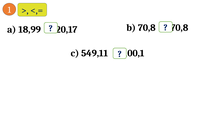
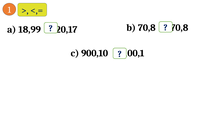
549,11: 549,11 -> 900,10
